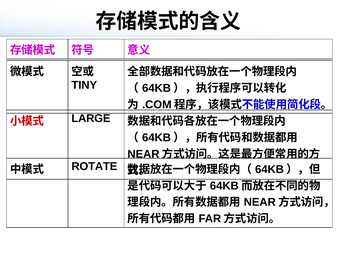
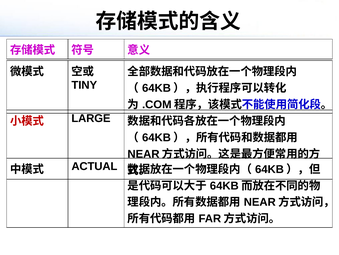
ROTATE: ROTATE -> ACTUAL
